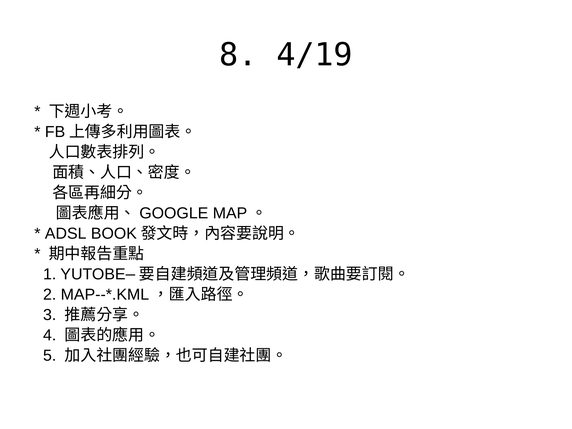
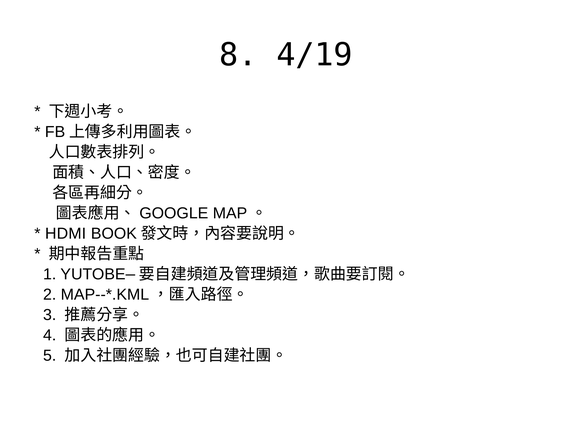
ADSL: ADSL -> HDMI
